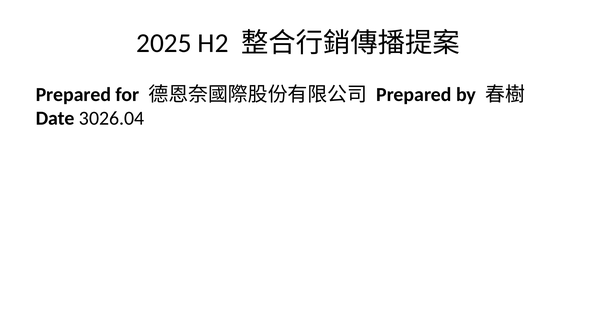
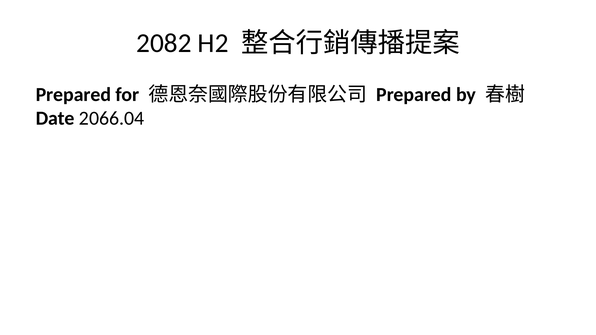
2025: 2025 -> 2082
3026.04: 3026.04 -> 2066.04
